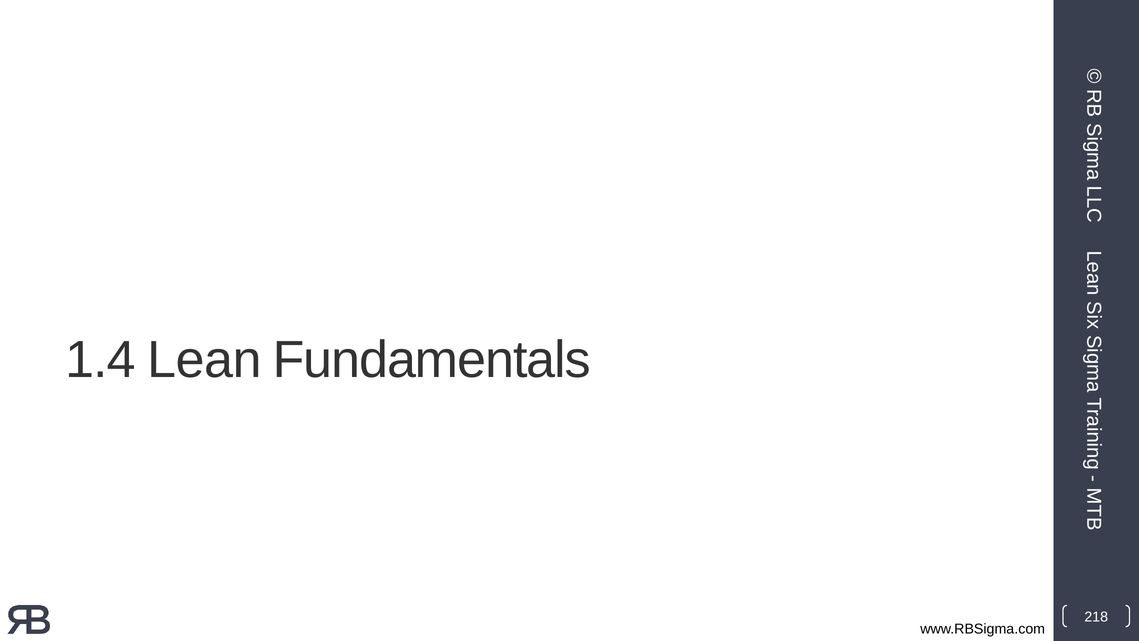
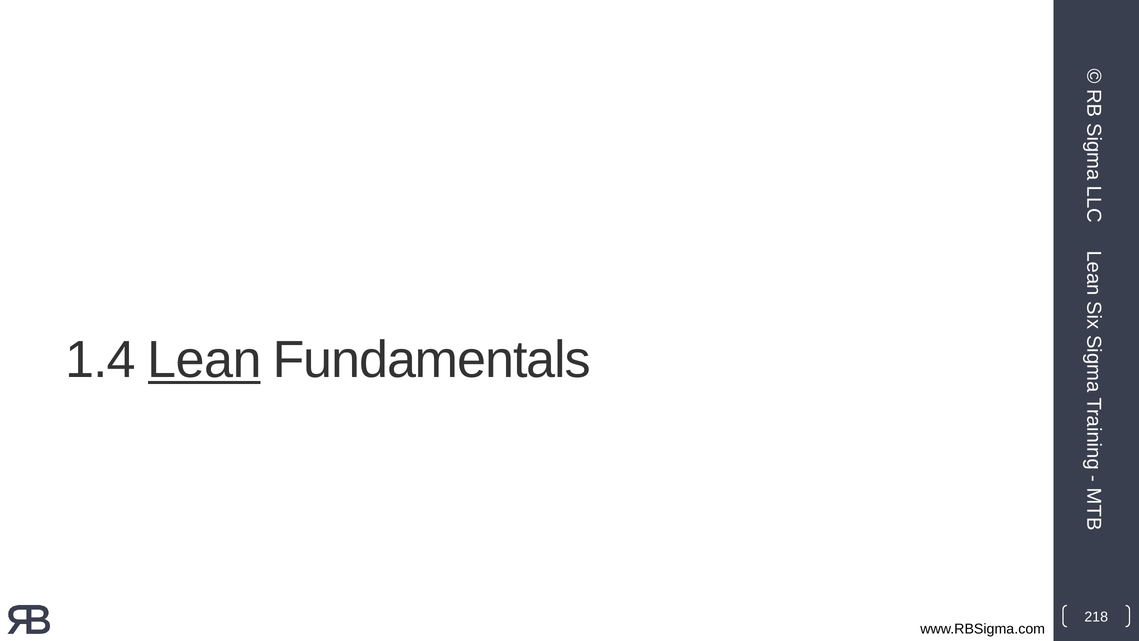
Lean underline: none -> present
